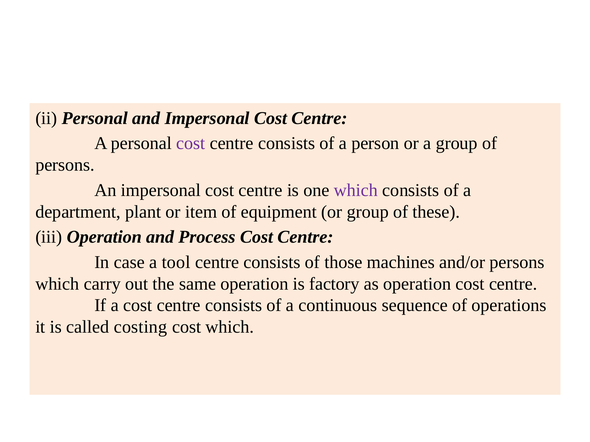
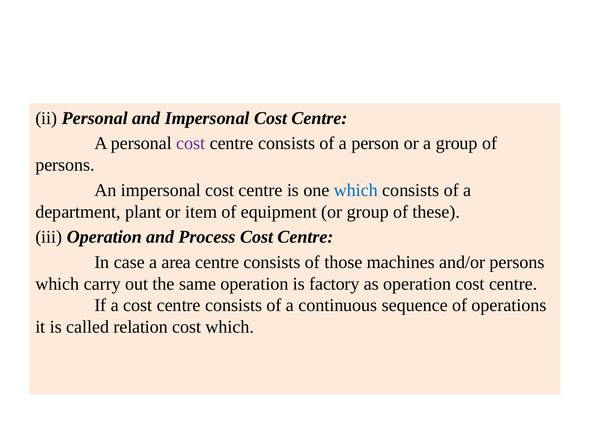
which at (356, 190) colour: purple -> blue
tool: tool -> area
costing: costing -> relation
